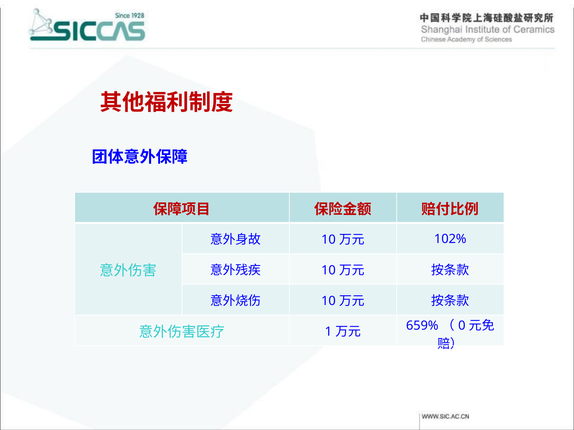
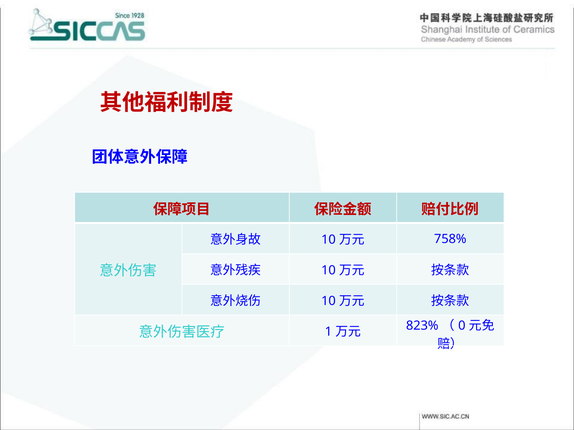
102%: 102% -> 758%
659%: 659% -> 823%
